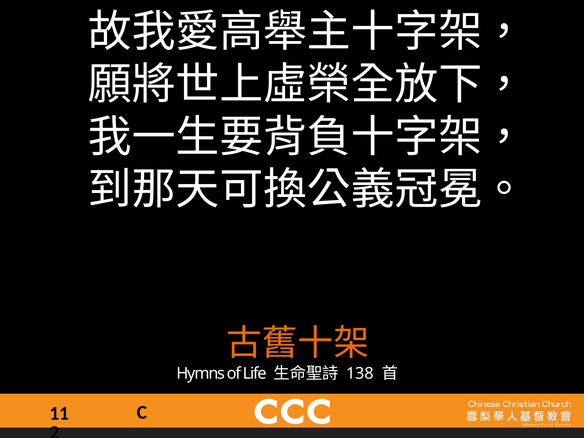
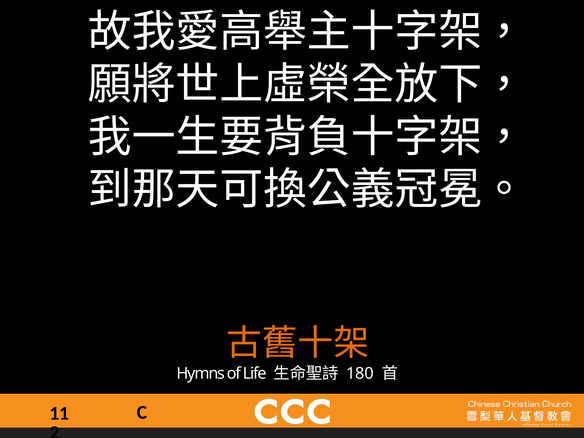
138: 138 -> 180
